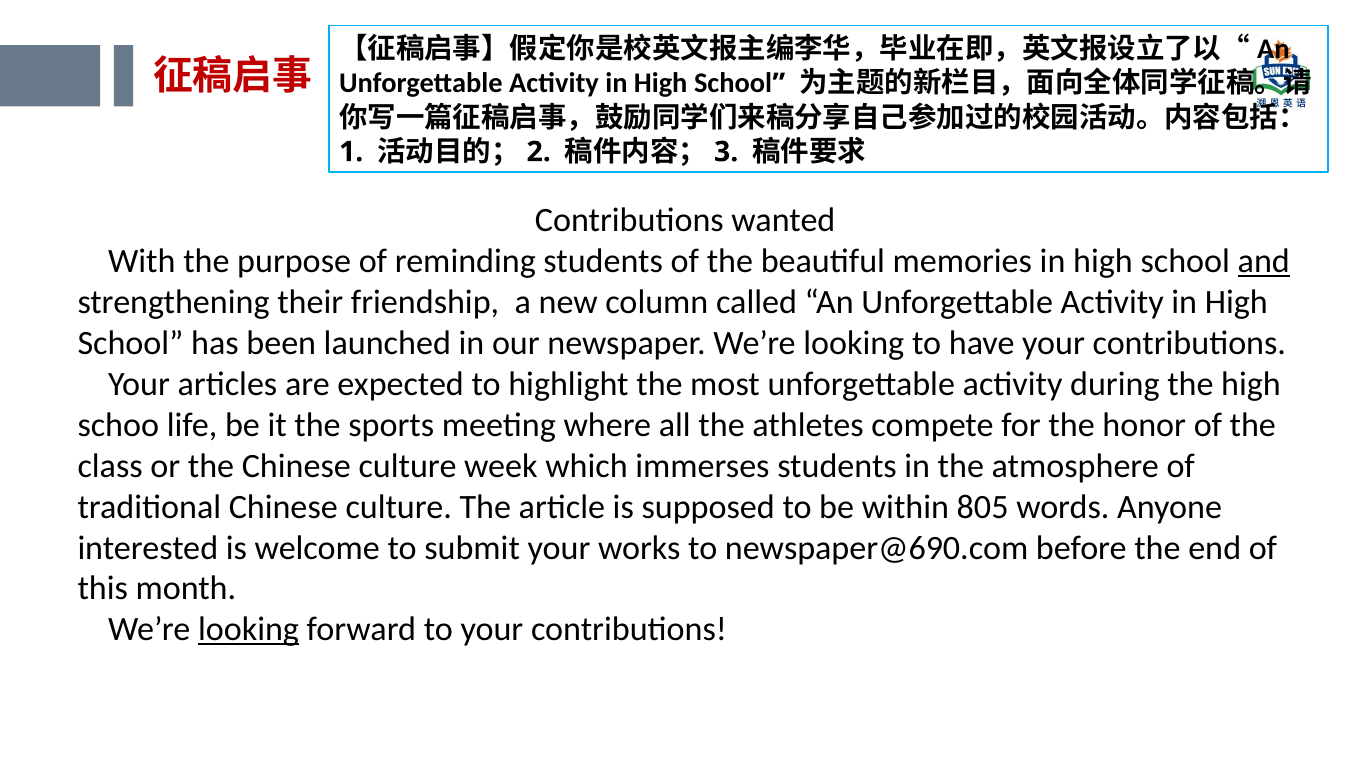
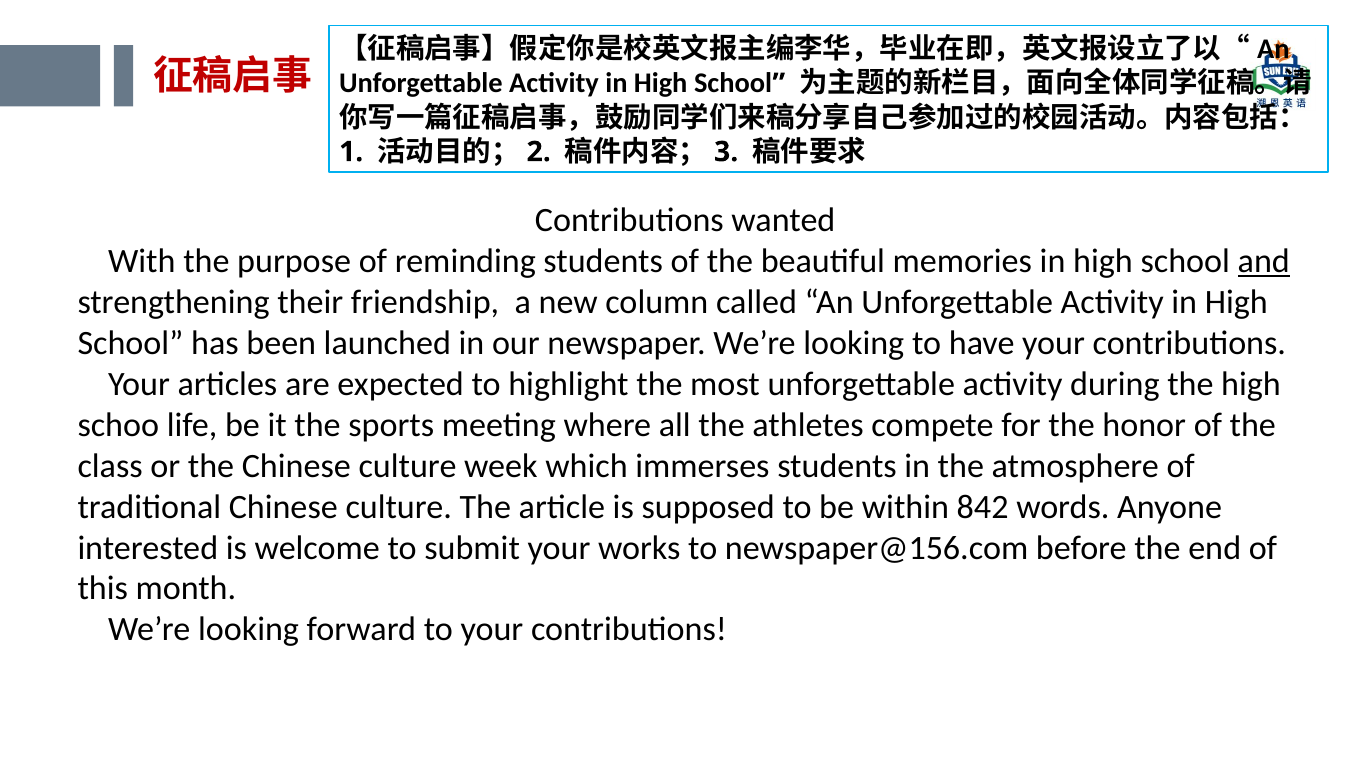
805: 805 -> 842
newspaper@690.com: newspaper@690.com -> newspaper@156.com
looking at (249, 630) underline: present -> none
